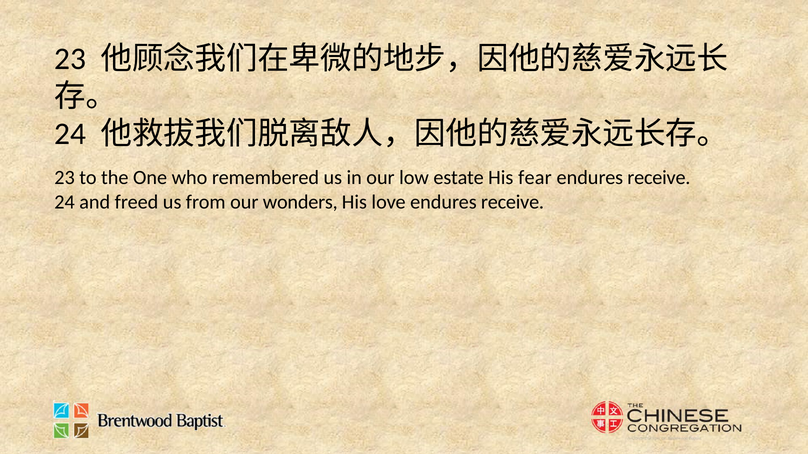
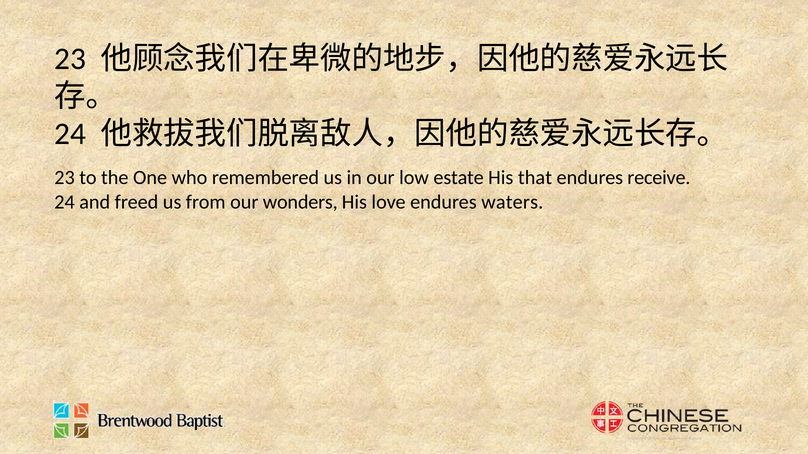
fear: fear -> that
love endures receive: receive -> waters
